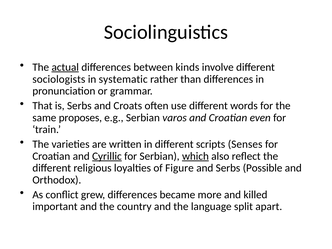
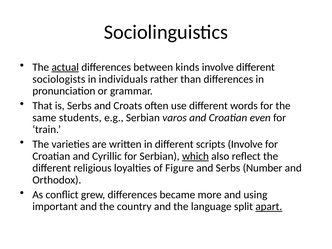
systematic: systematic -> individuals
proposes: proposes -> students
scripts Senses: Senses -> Involve
Cyrillic underline: present -> none
Possible: Possible -> Number
killed: killed -> using
apart underline: none -> present
